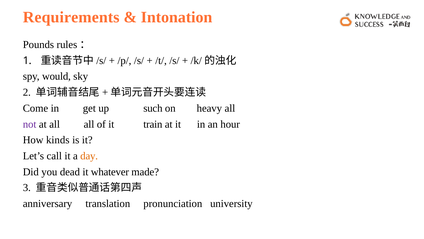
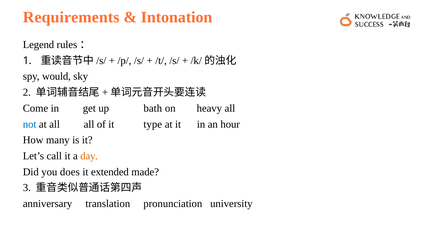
Pounds: Pounds -> Legend
such: such -> bath
not colour: purple -> blue
train: train -> type
kinds: kinds -> many
dead: dead -> does
whatever: whatever -> extended
